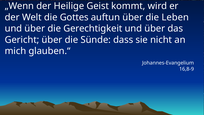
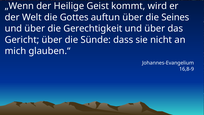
Leben: Leben -> Seines
